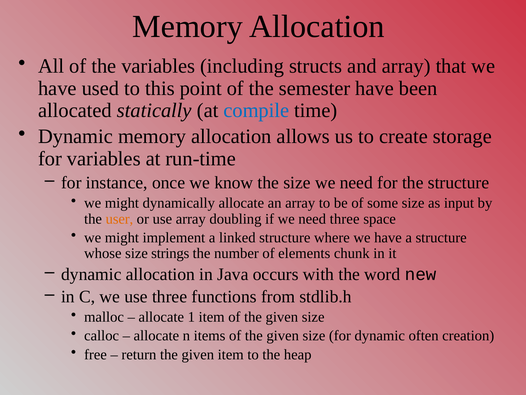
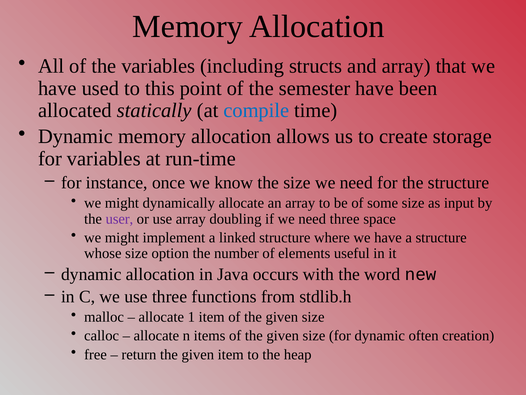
user colour: orange -> purple
strings: strings -> option
chunk: chunk -> useful
